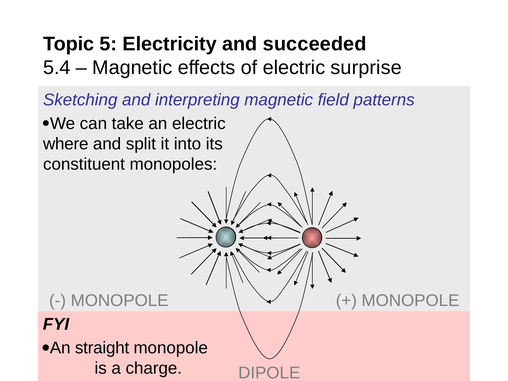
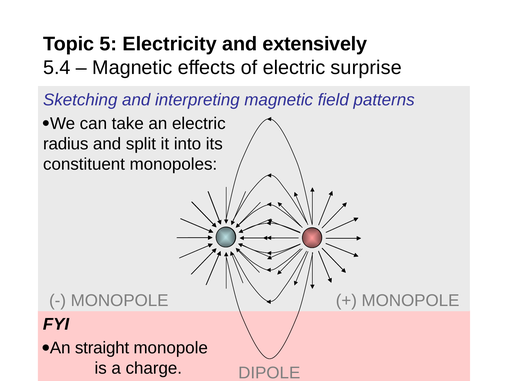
succeeded: succeeded -> extensively
where: where -> radius
